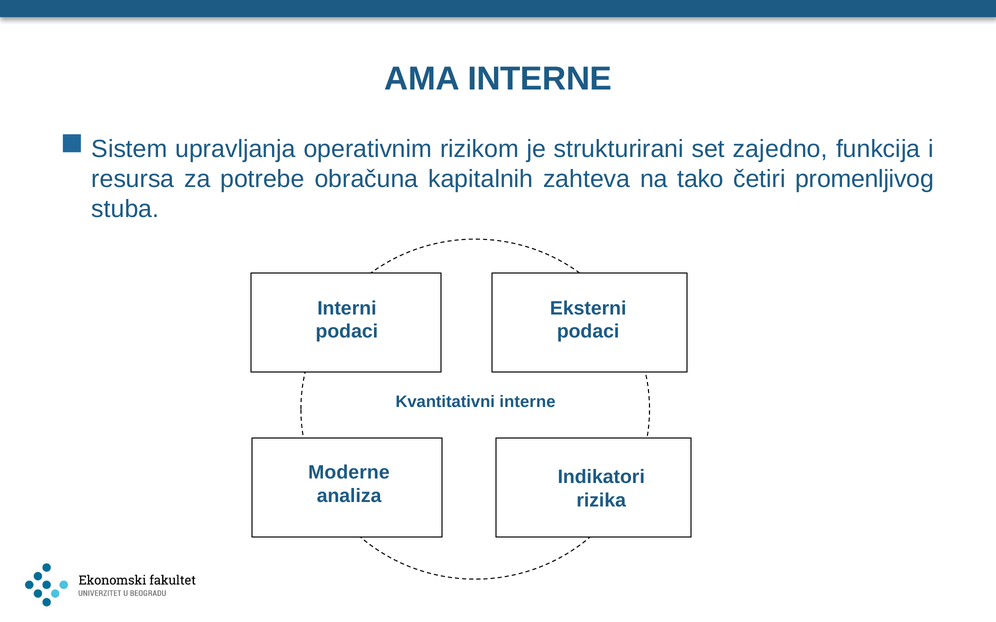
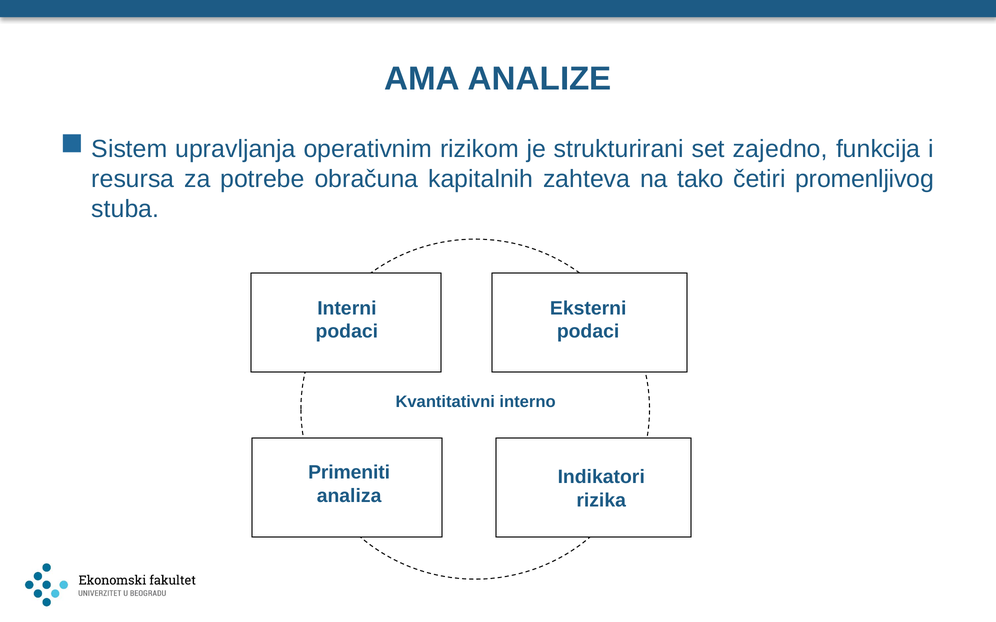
AMA INTERNE: INTERNE -> ANALIZE
Kvantitativni interne: interne -> interno
Moderne: Moderne -> Primeniti
